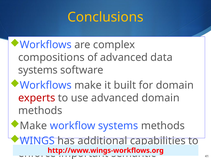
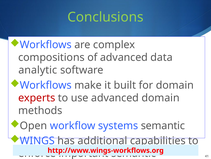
Conclusions colour: yellow -> light green
systems at (38, 70): systems -> analytic
Make at (33, 125): Make -> Open
systems methods: methods -> semantic
